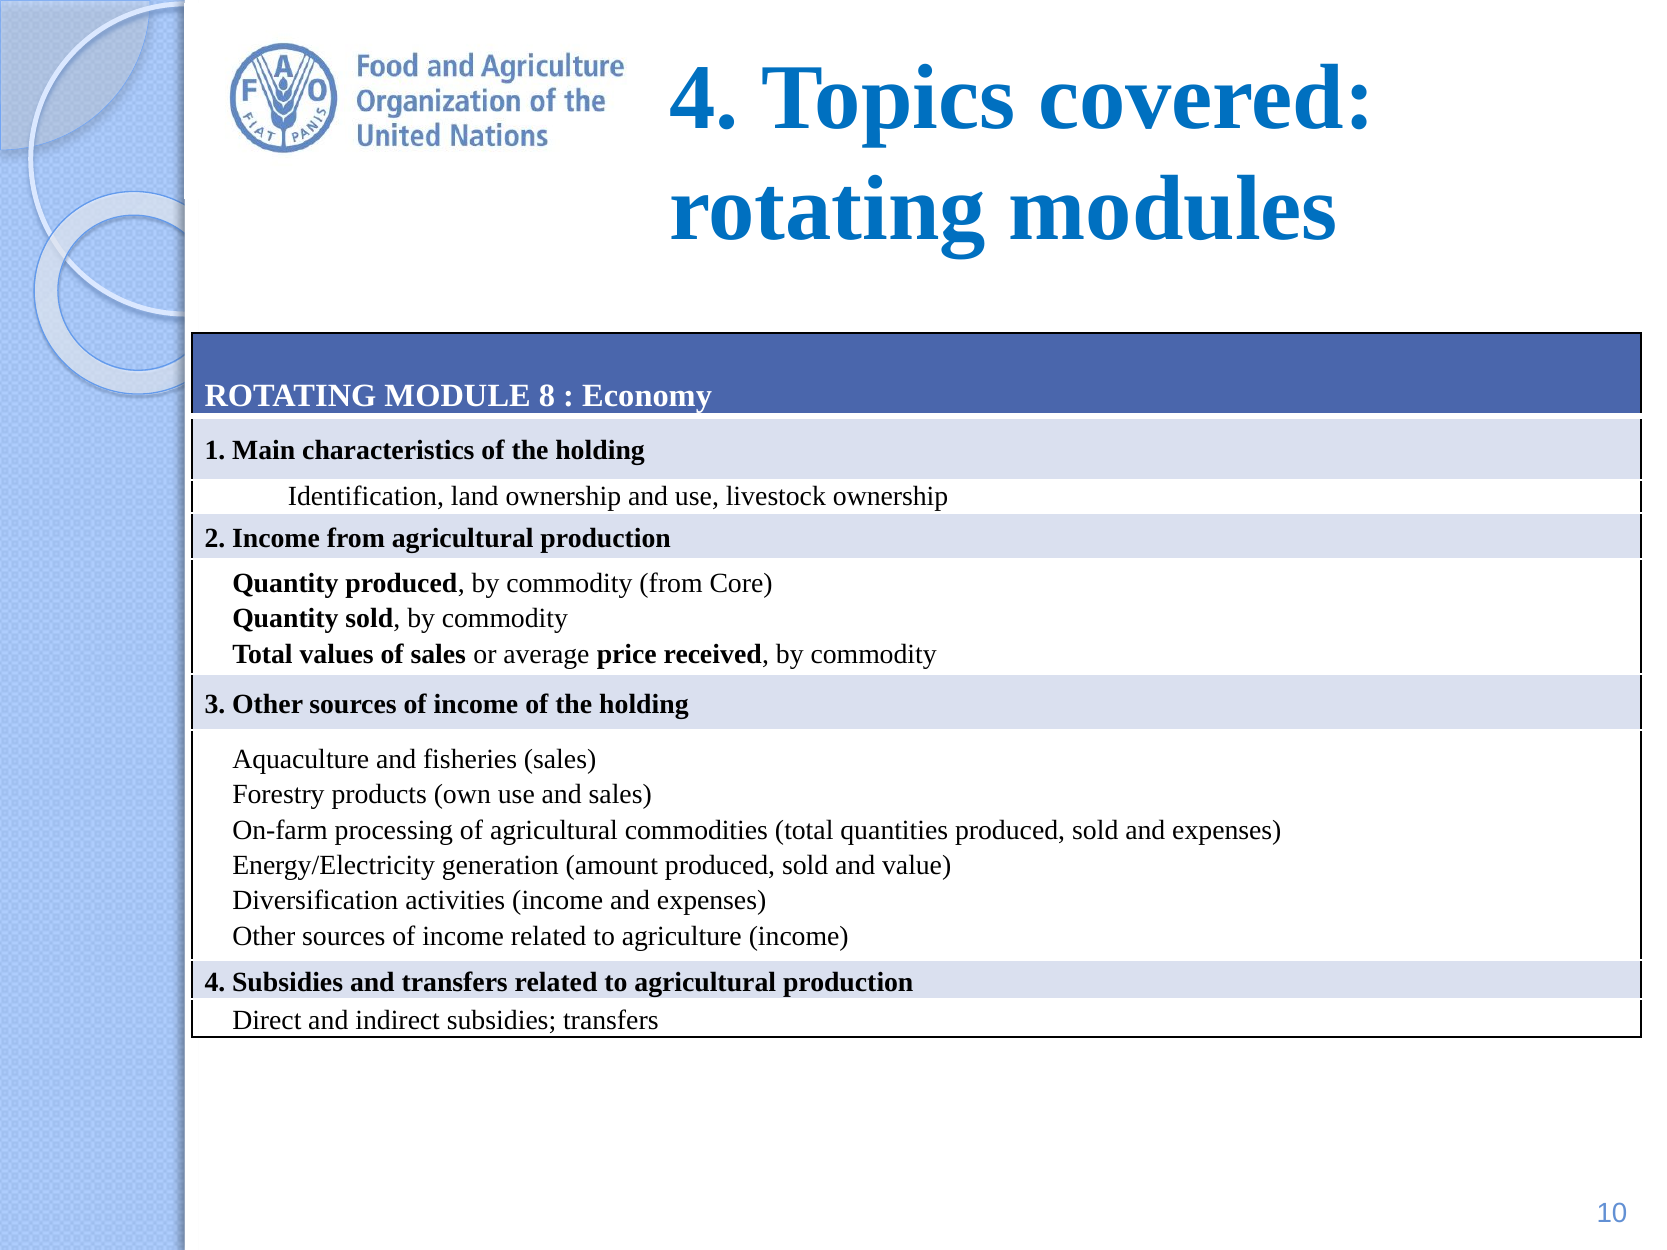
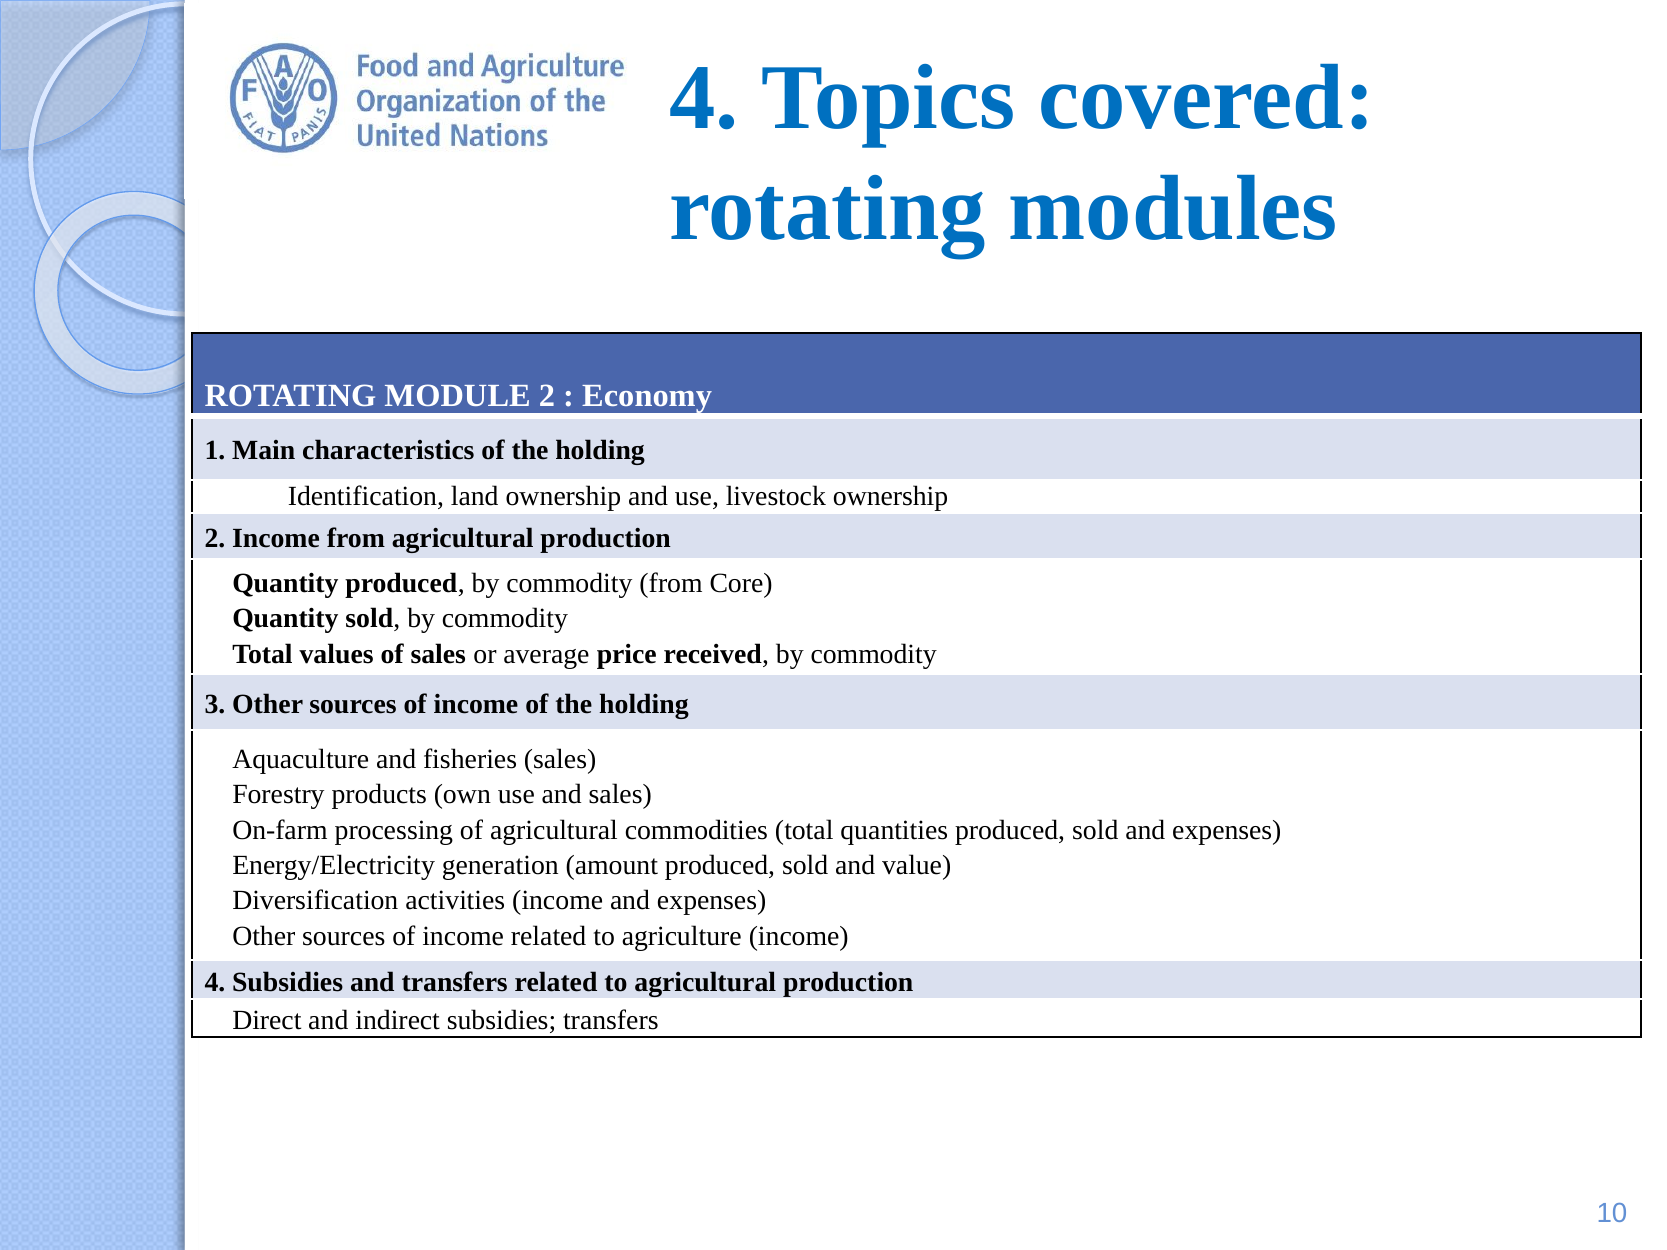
MODULE 8: 8 -> 2
